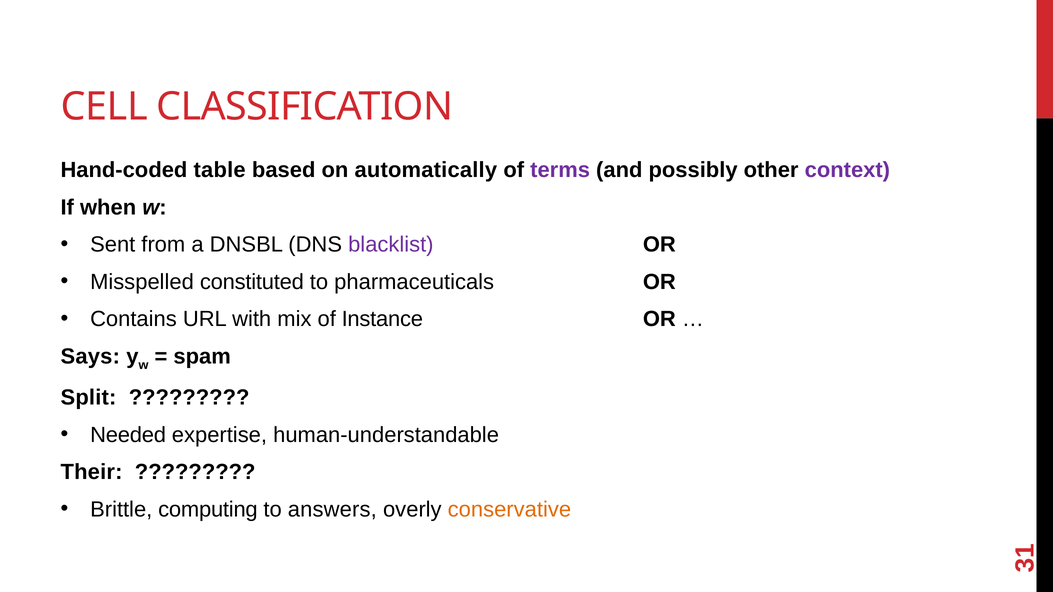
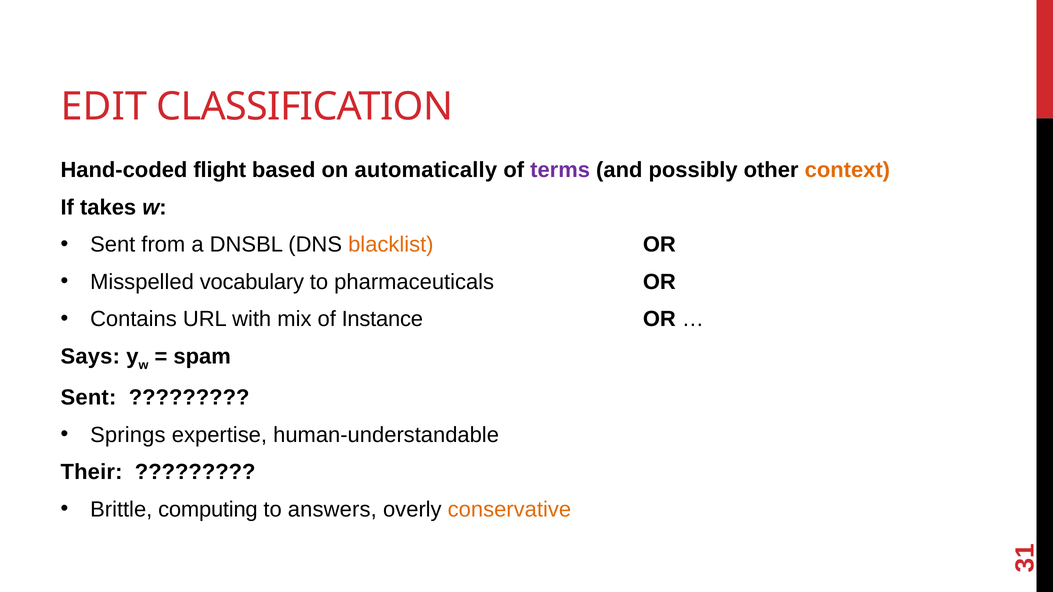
CELL: CELL -> EDIT
table: table -> flight
context colour: purple -> orange
when: when -> takes
blacklist colour: purple -> orange
constituted: constituted -> vocabulary
Split at (88, 398): Split -> Sent
Needed: Needed -> Springs
